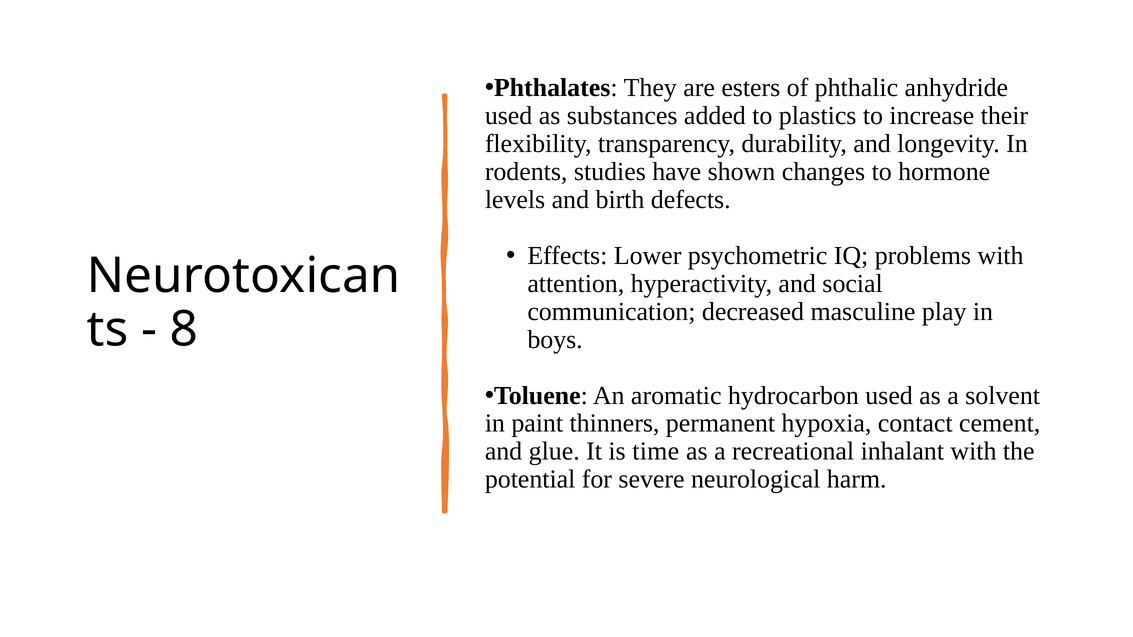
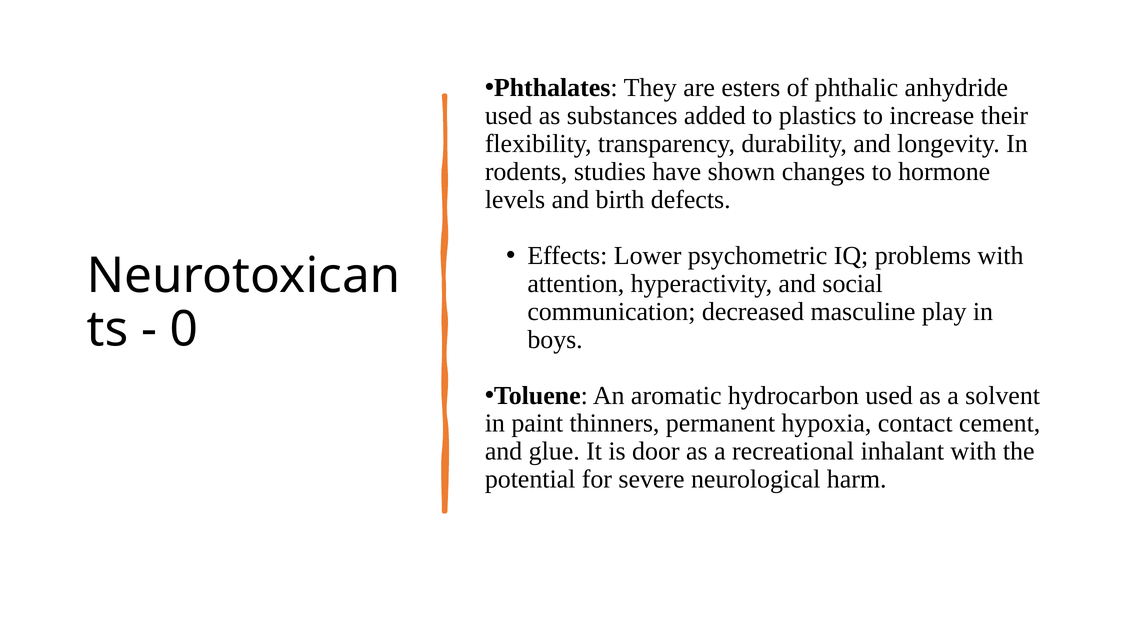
8: 8 -> 0
time: time -> door
